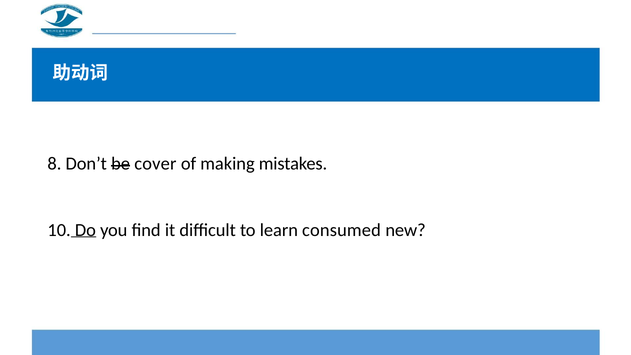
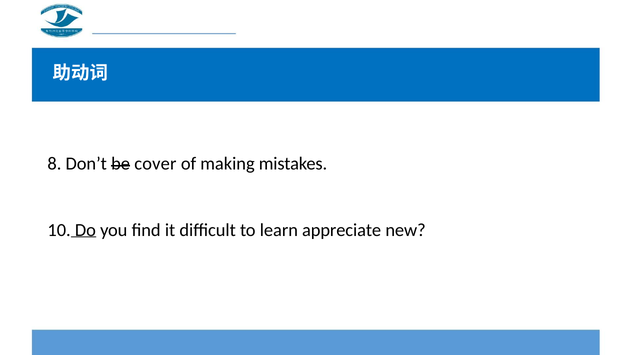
consumed: consumed -> appreciate
